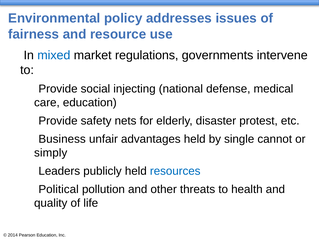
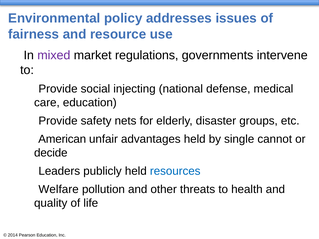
mixed colour: blue -> purple
protest: protest -> groups
Business: Business -> American
simply: simply -> decide
Political: Political -> Welfare
